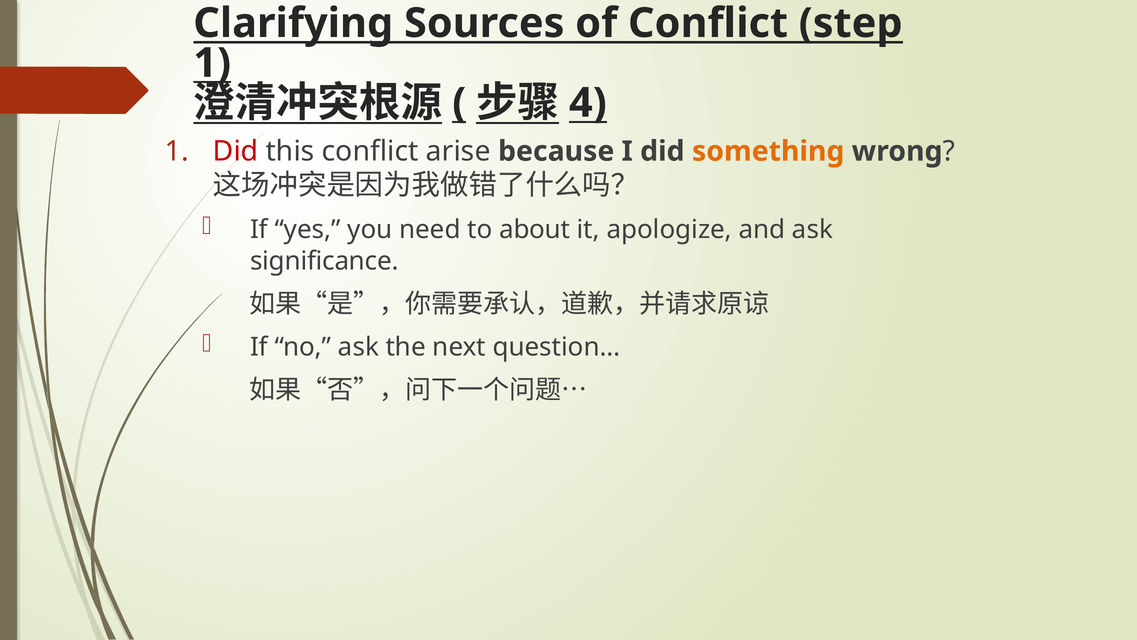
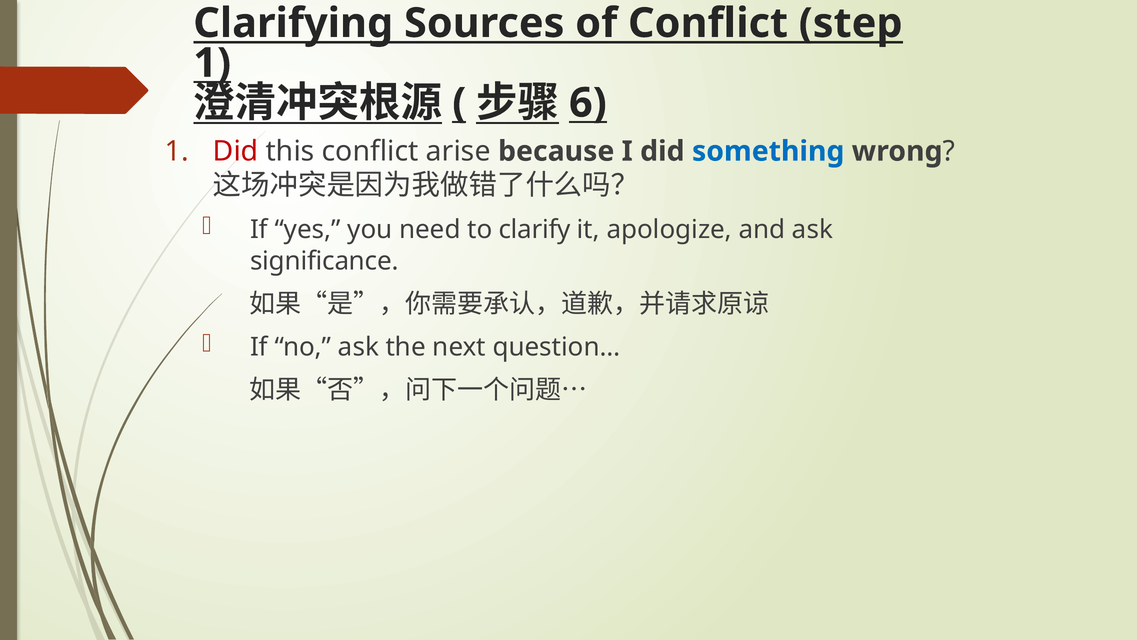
4: 4 -> 6
something colour: orange -> blue
about: about -> clarify
